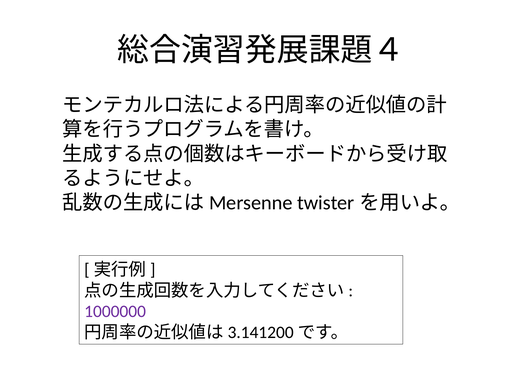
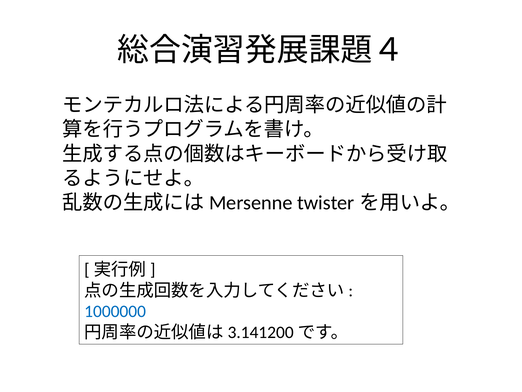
1000000 colour: purple -> blue
